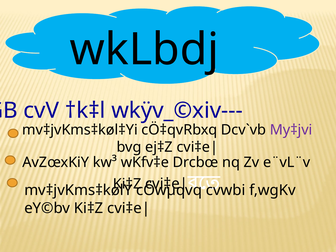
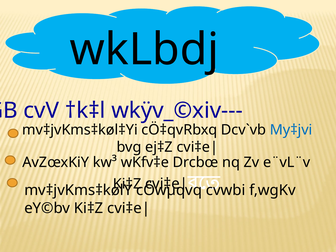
My‡jvi colour: purple -> blue
